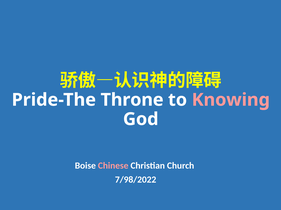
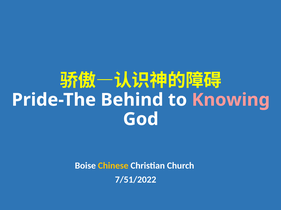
Throne: Throne -> Behind
Chinese colour: pink -> yellow
7/98/2022: 7/98/2022 -> 7/51/2022
